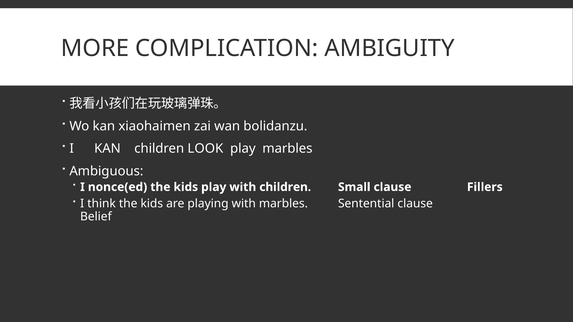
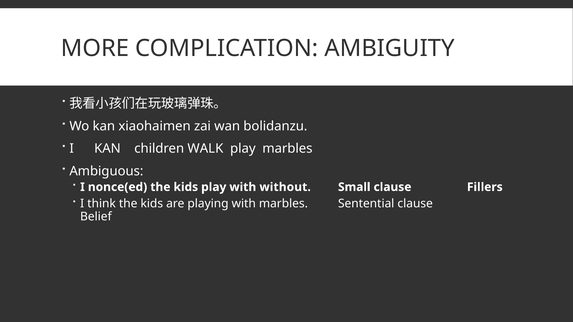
LOOK: LOOK -> WALK
with children: children -> without
